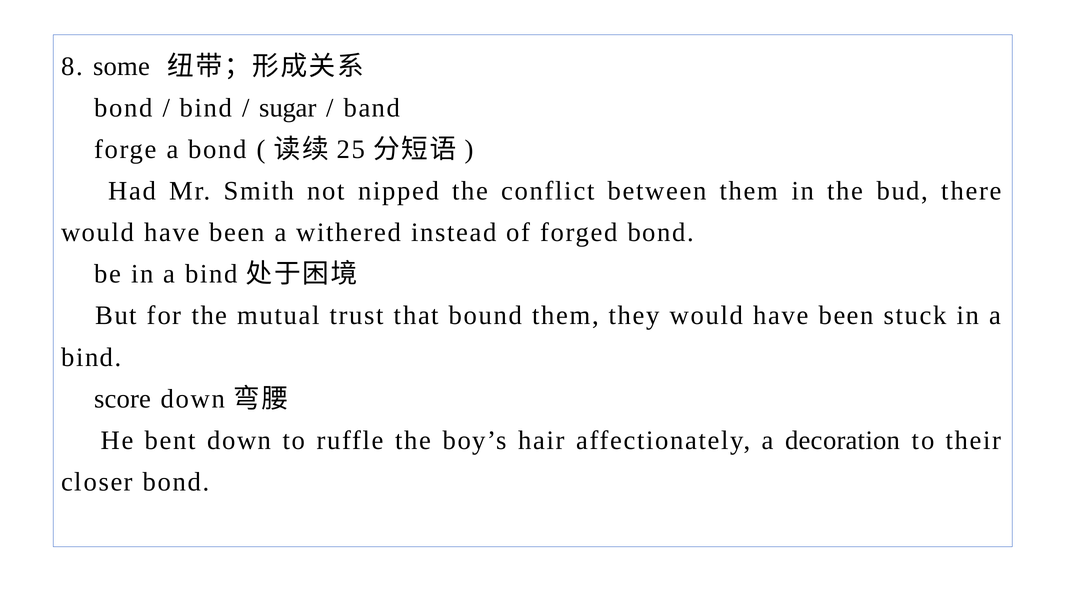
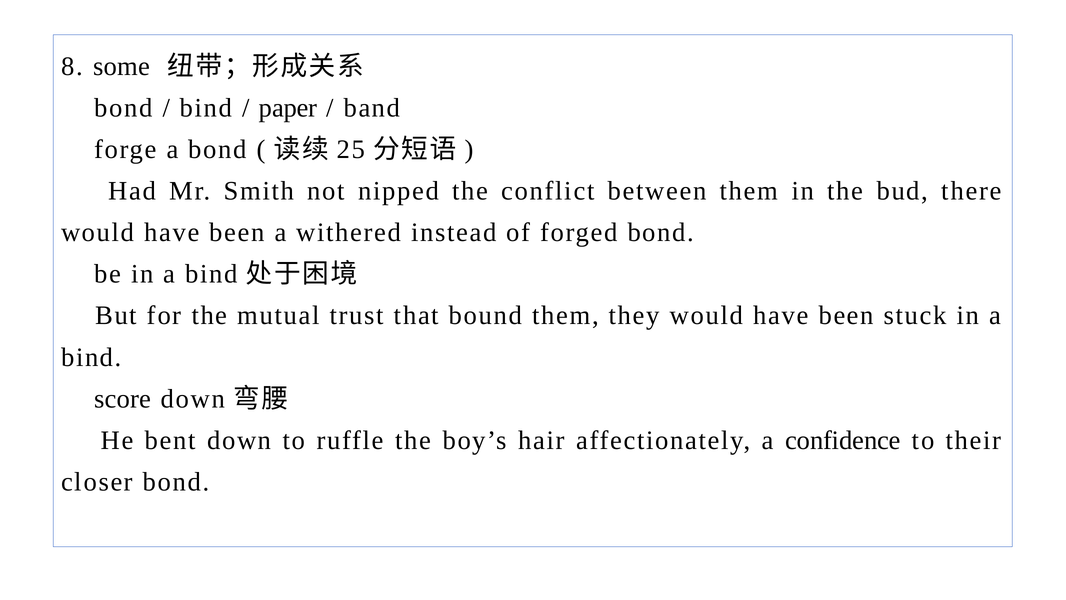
sugar: sugar -> paper
decoration: decoration -> confidence
